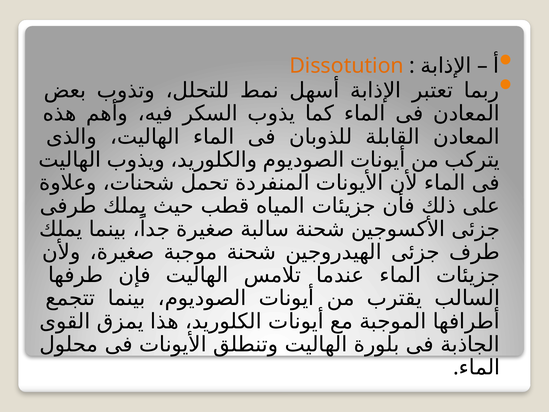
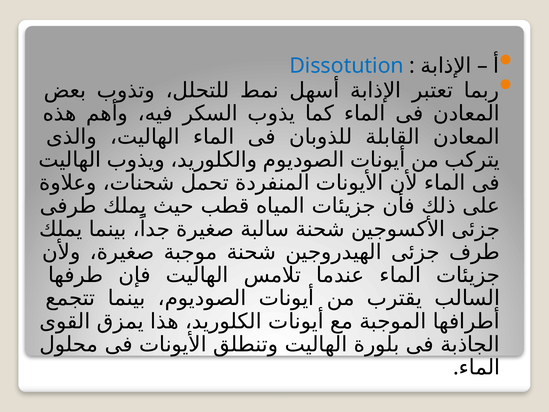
Dissotution colour: orange -> blue
